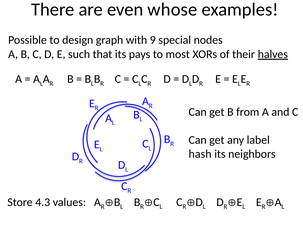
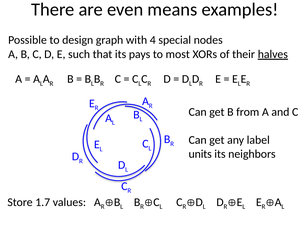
whose: whose -> means
9: 9 -> 4
hash: hash -> units
4.3: 4.3 -> 1.7
